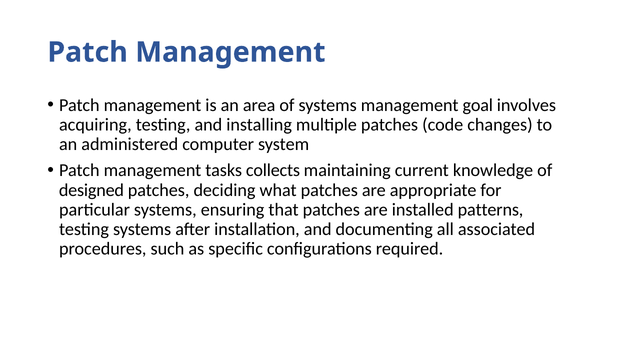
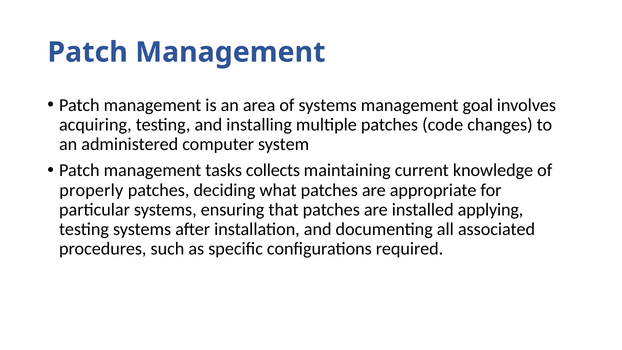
designed: designed -> properly
patterns: patterns -> applying
